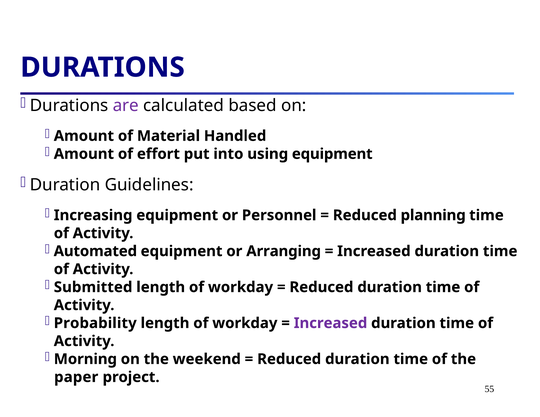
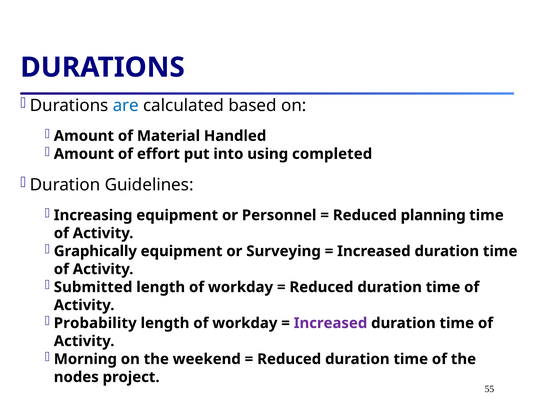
are colour: purple -> blue
using equipment: equipment -> completed
Automated: Automated -> Graphically
Arranging: Arranging -> Surveying
paper: paper -> nodes
